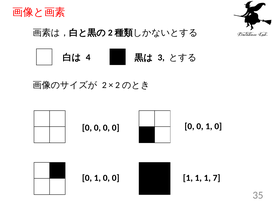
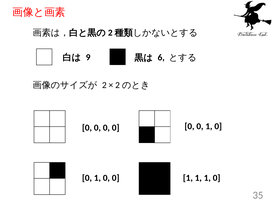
4: 4 -> 9
3: 3 -> 6
1 1 7: 7 -> 0
